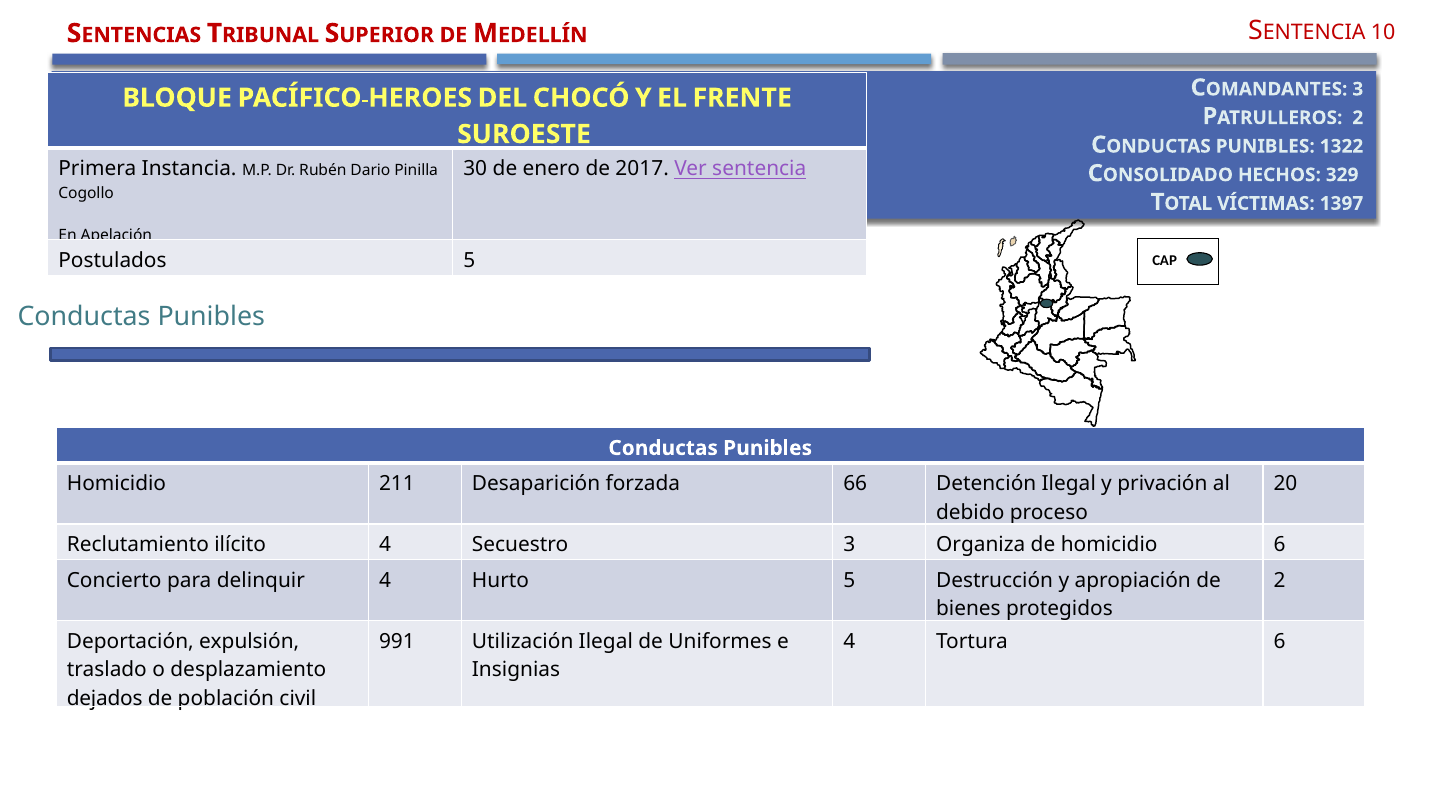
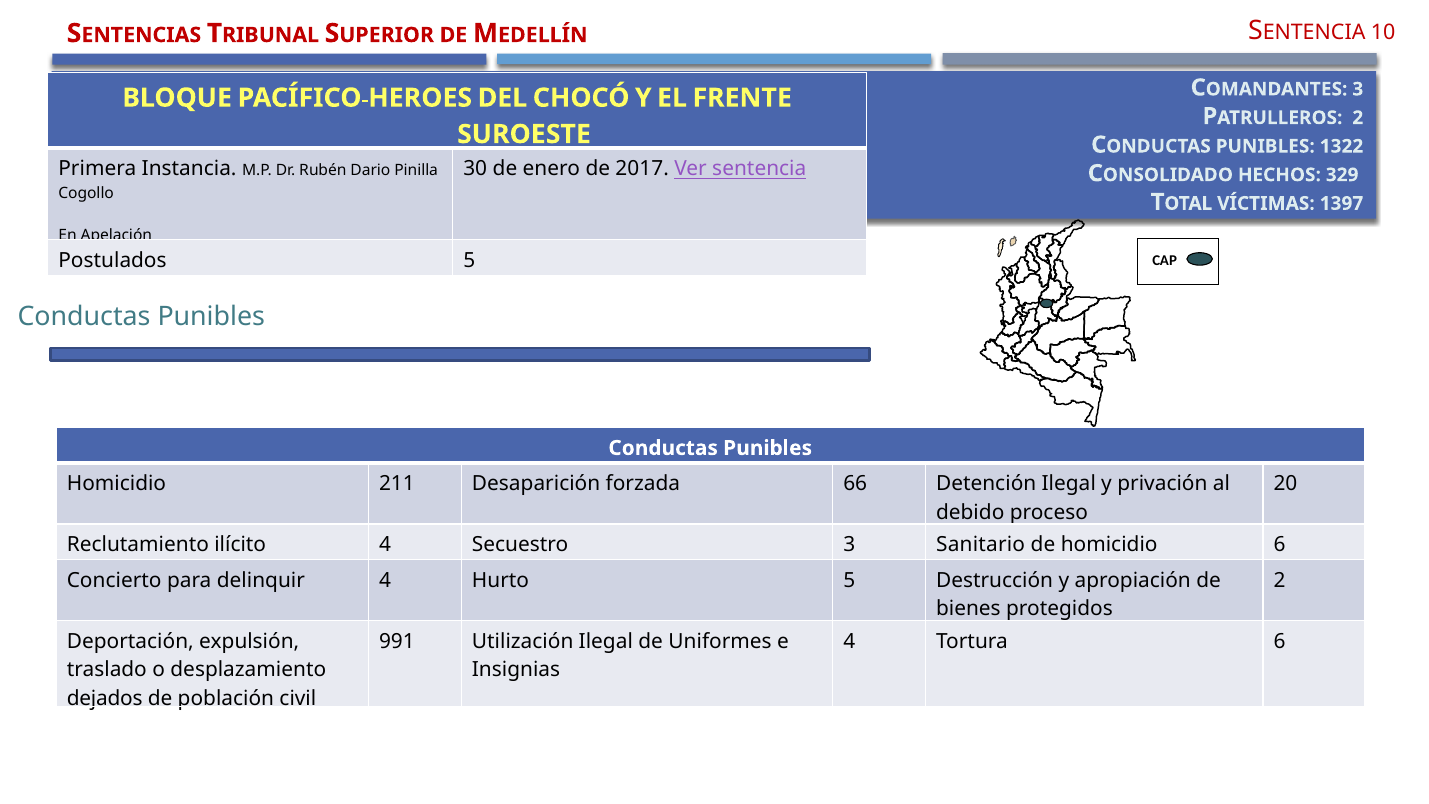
Organiza: Organiza -> Sanitario
